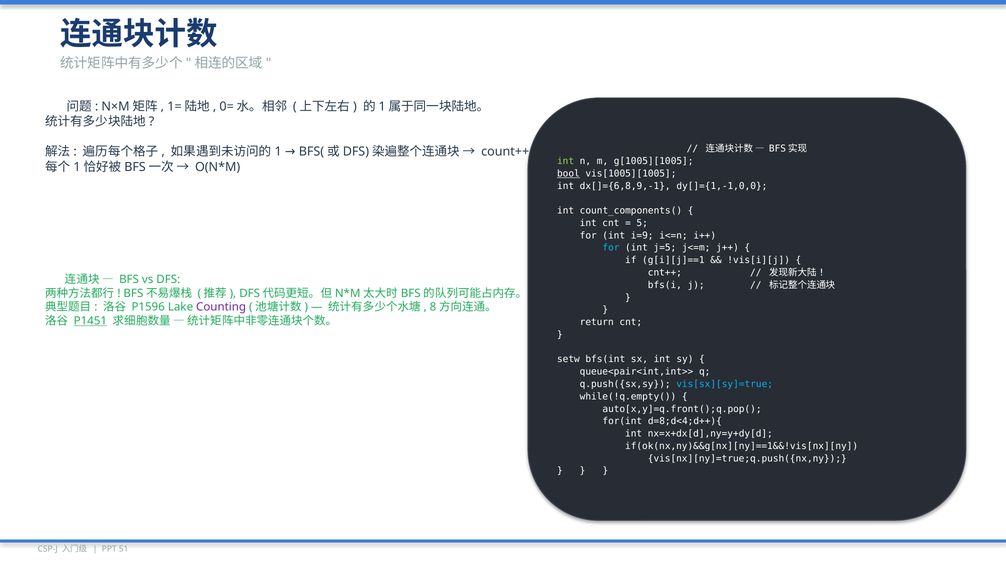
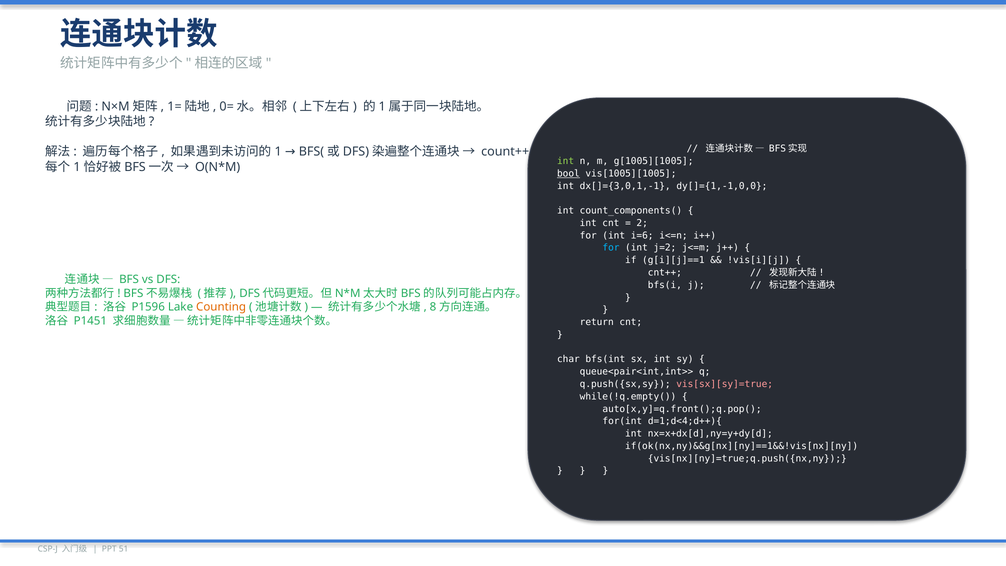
dx[]={6,8,9,-1: dx[]={6,8,9,-1 -> dx[]={3,0,1,-1
5: 5 -> 2
i=9: i=9 -> i=6
j=5: j=5 -> j=2
Counting colour: purple -> orange
P1451 underline: present -> none
setw: setw -> char
vis[sx][sy]=true colour: light blue -> pink
d=8;d<4;d++){: d=8;d<4;d++){ -> d=1;d<4;d++){
